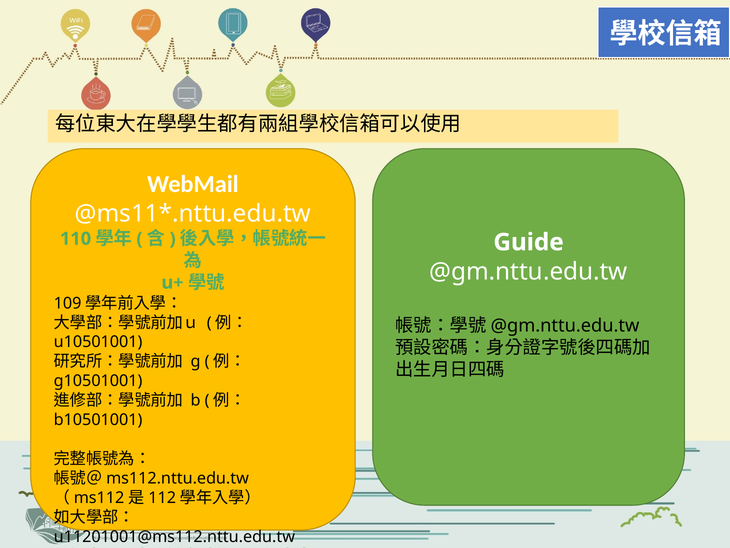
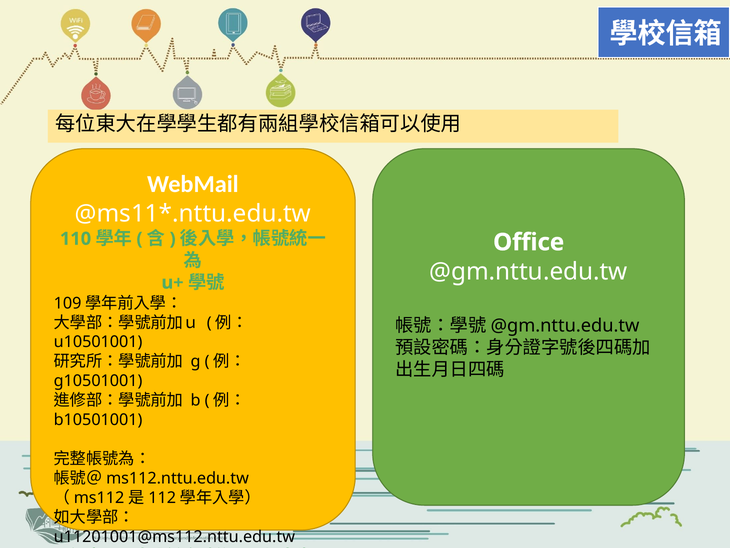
Guide: Guide -> Office
